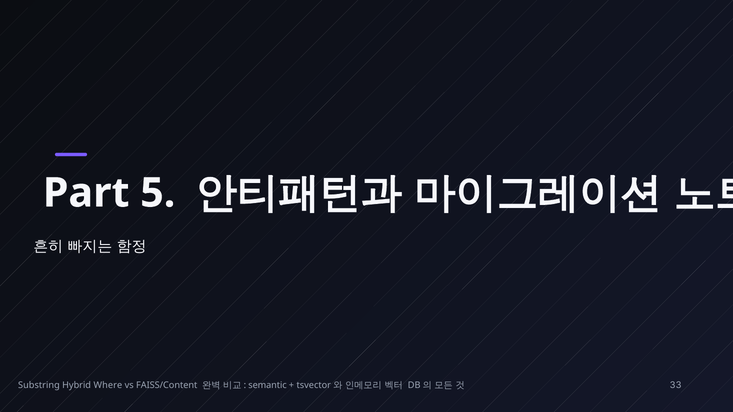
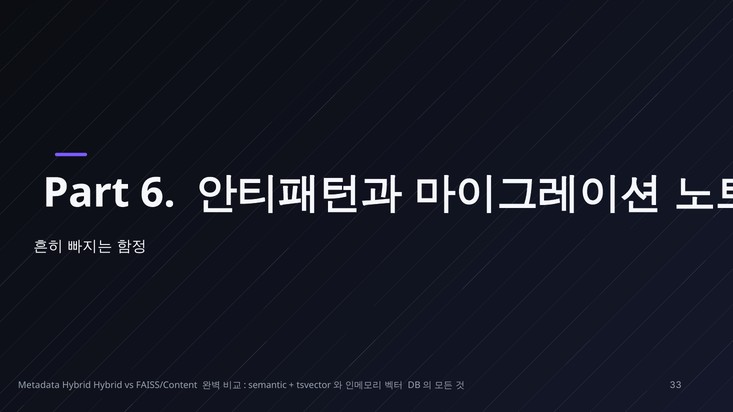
5: 5 -> 6
Substring: Substring -> Metadata
Hybrid Where: Where -> Hybrid
